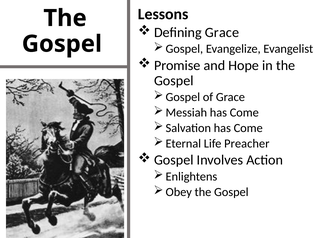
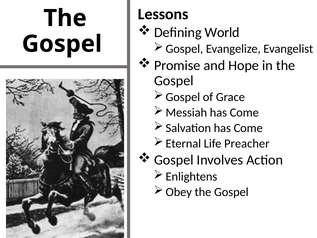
Defining Grace: Grace -> World
